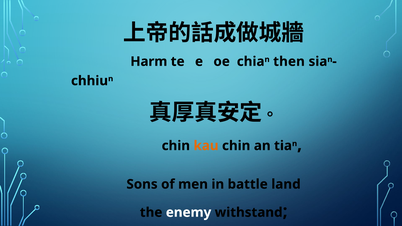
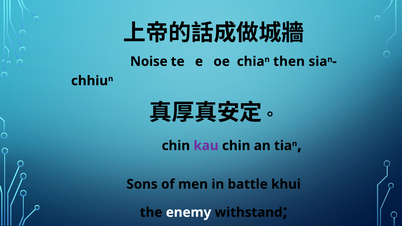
Harm: Harm -> Noise
kau colour: orange -> purple
land: land -> khui
